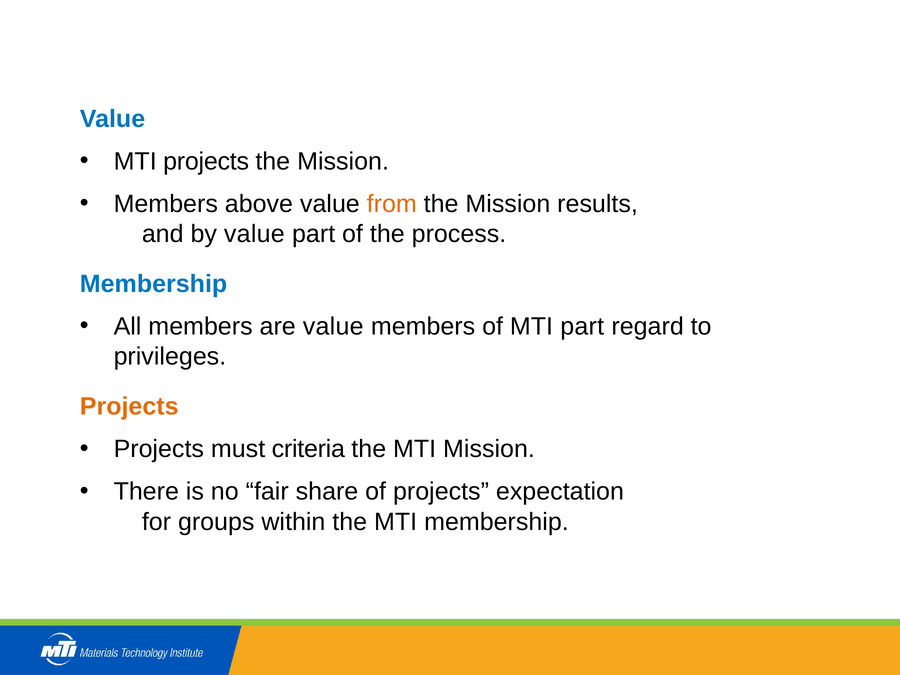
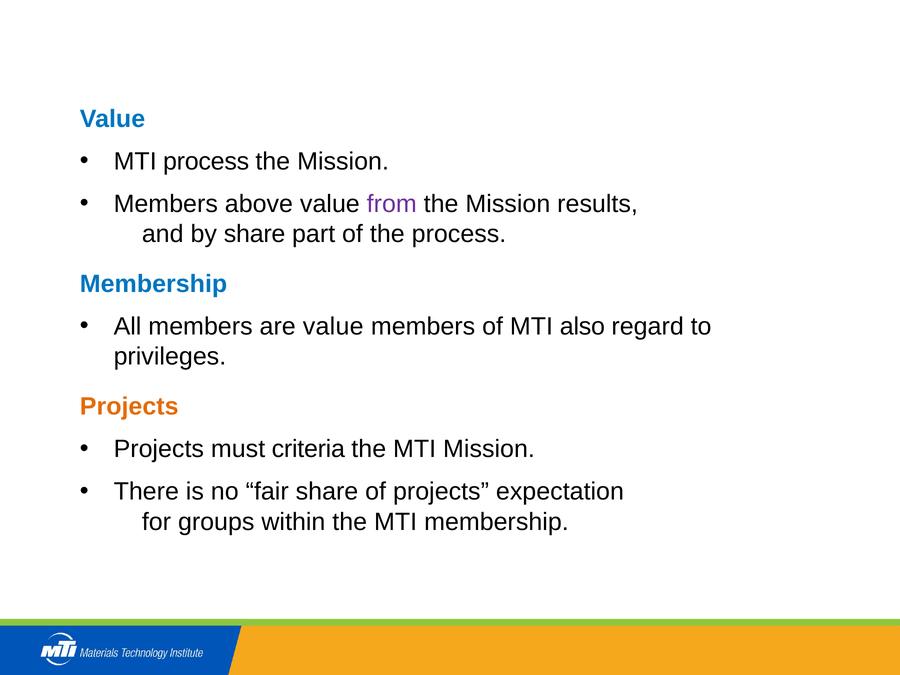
MTI projects: projects -> process
from colour: orange -> purple
by value: value -> share
MTI part: part -> also
